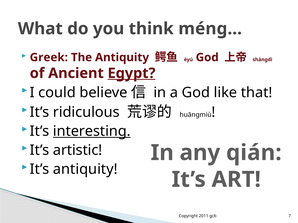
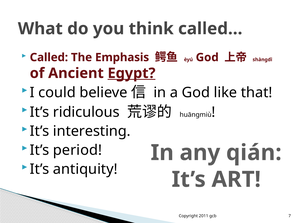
méng…: méng… -> called…
Greek: Greek -> Called
The Antiquity: Antiquity -> Emphasis
interesting underline: present -> none
artistic: artistic -> period
